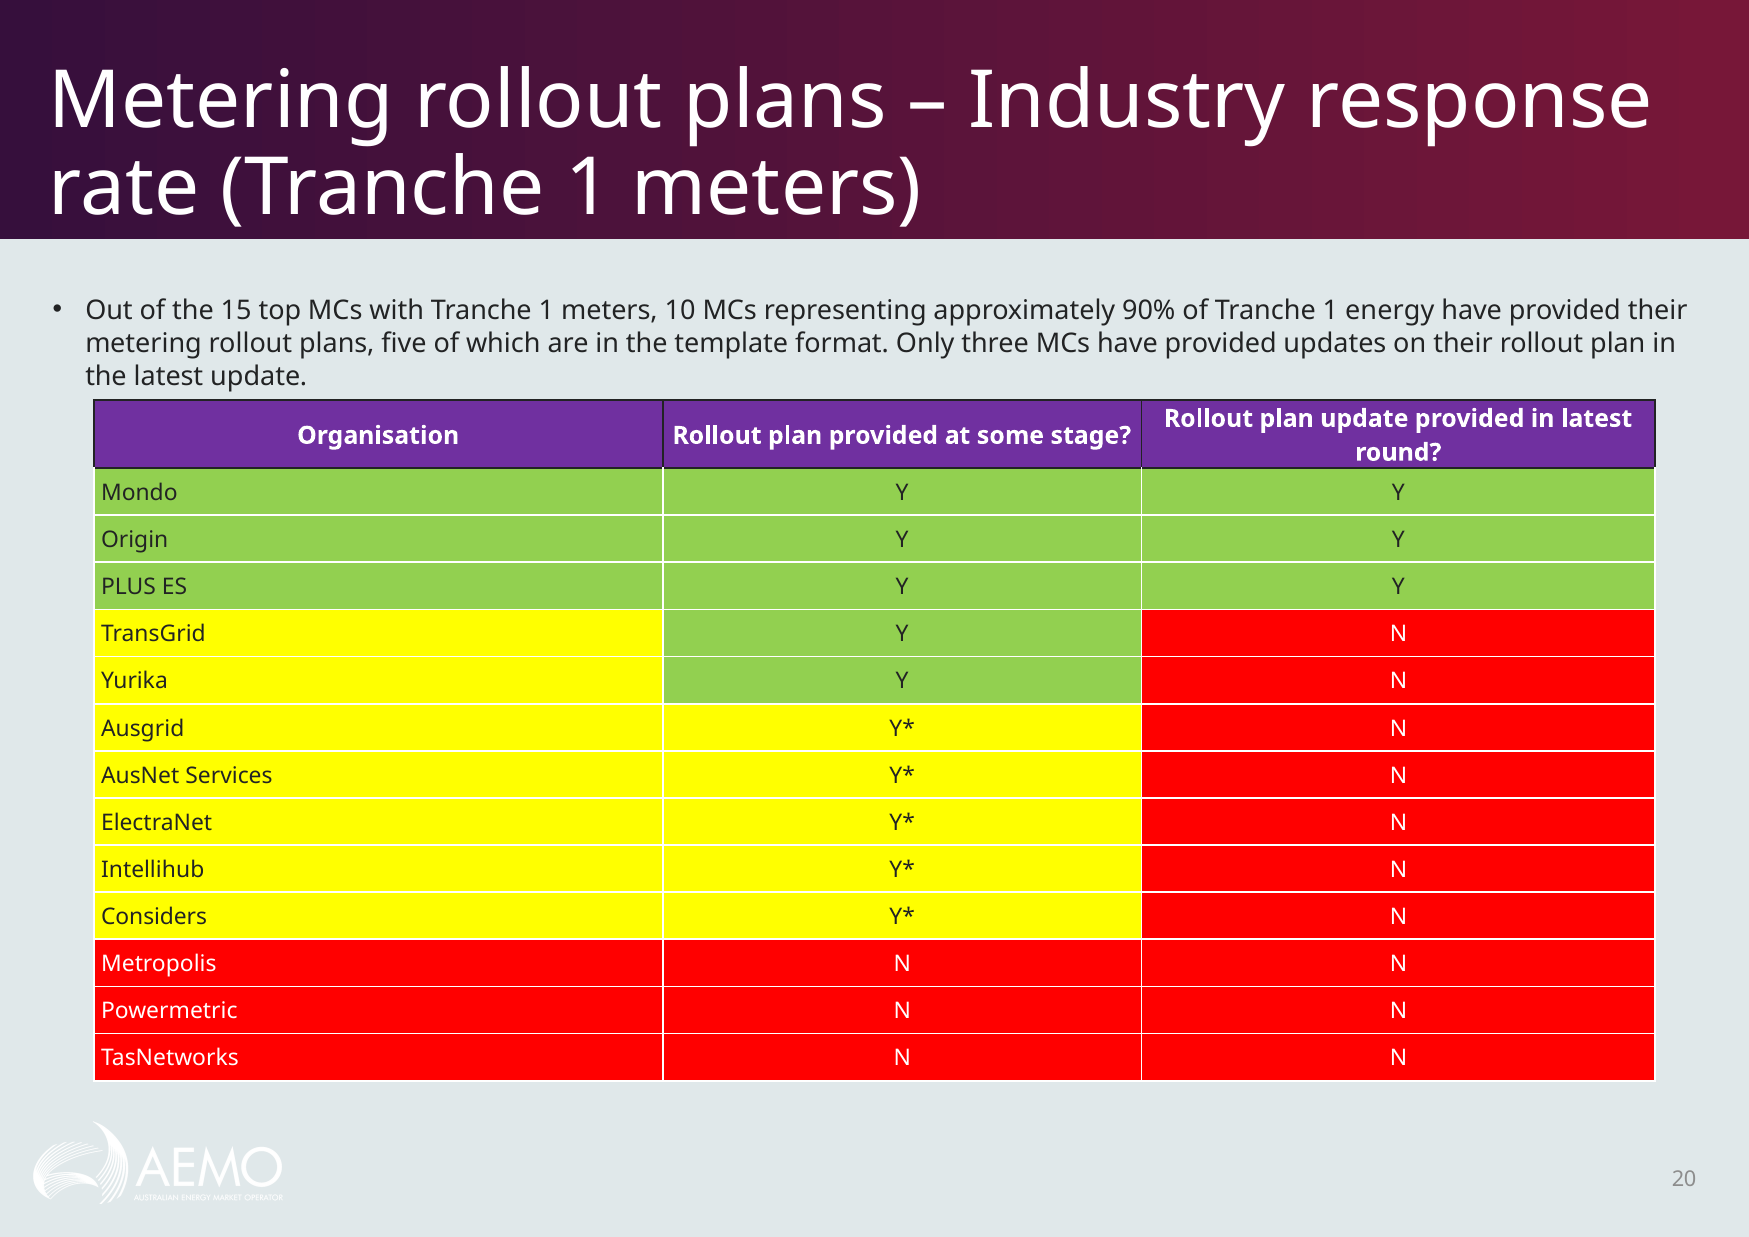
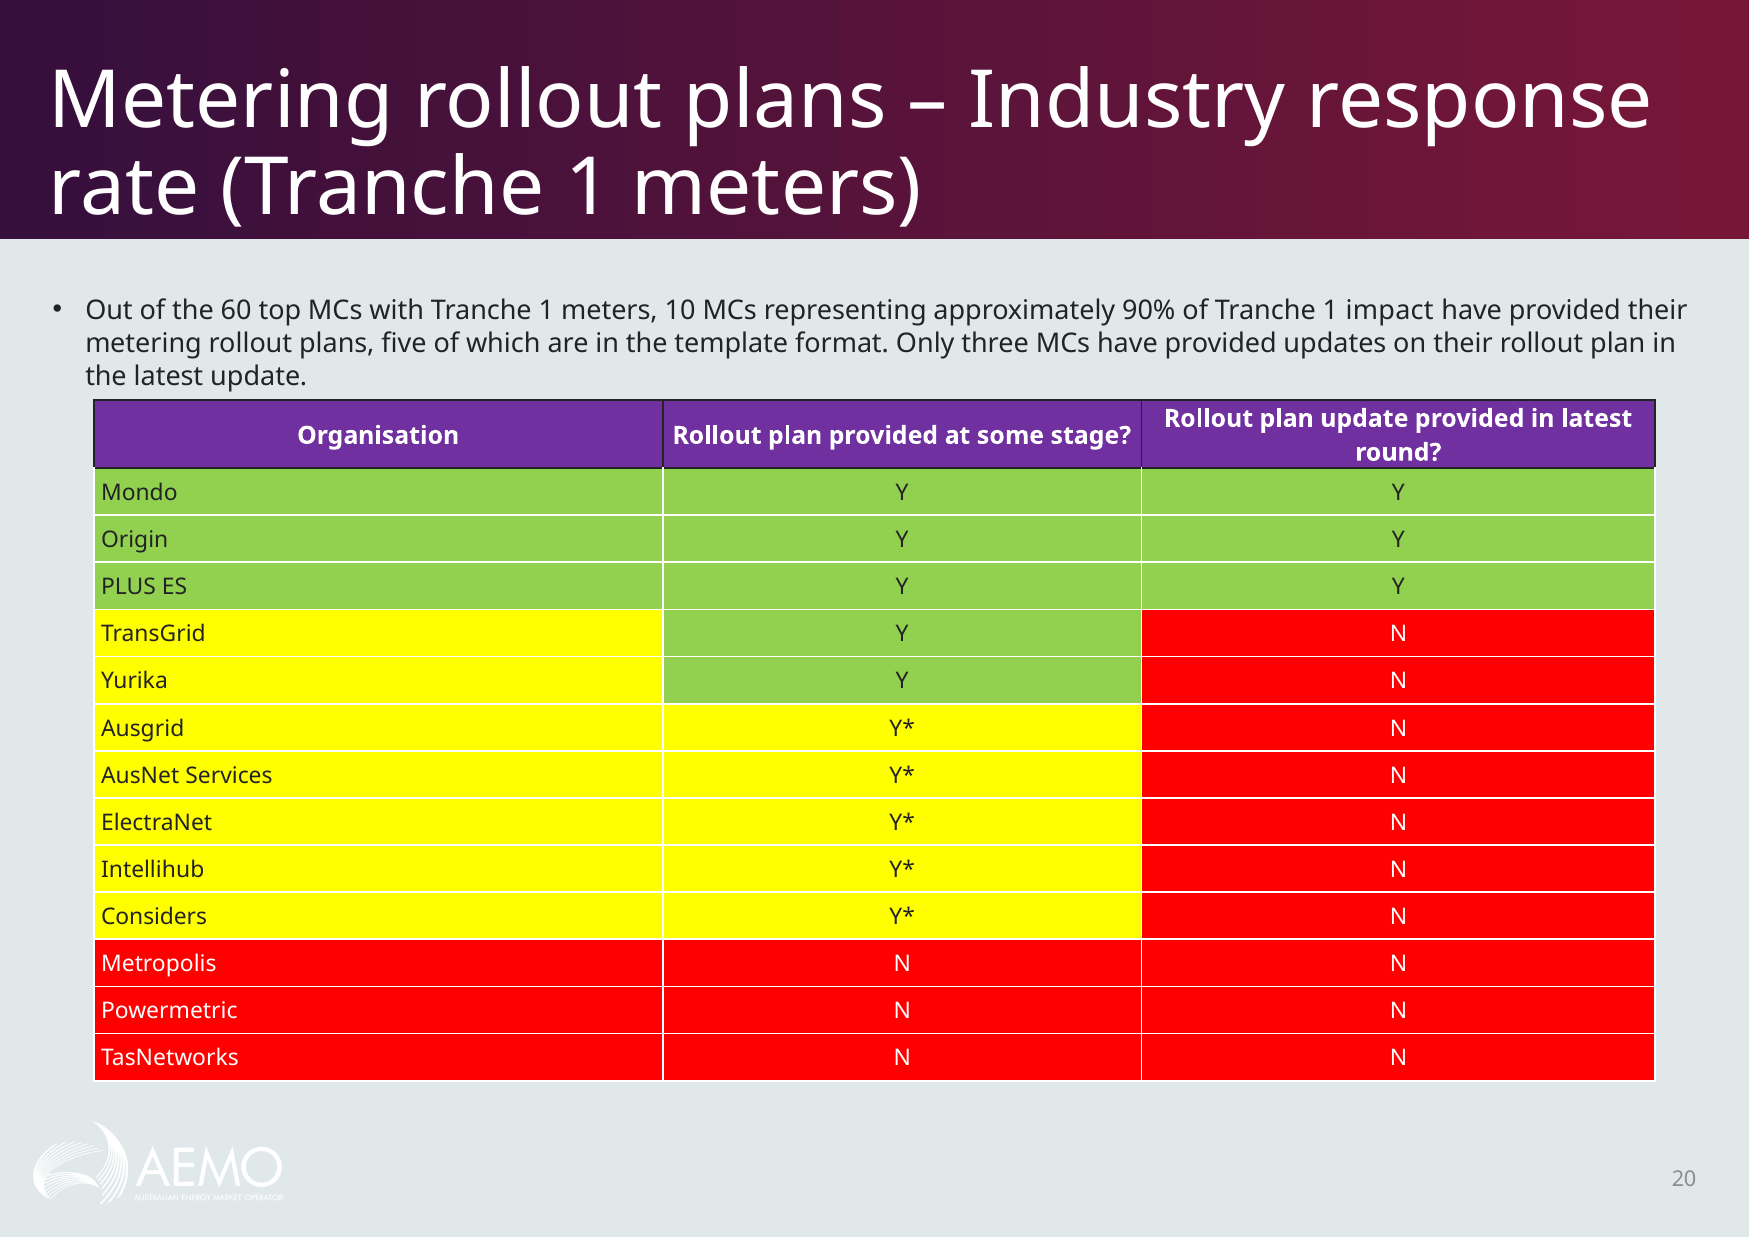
15: 15 -> 60
energy: energy -> impact
